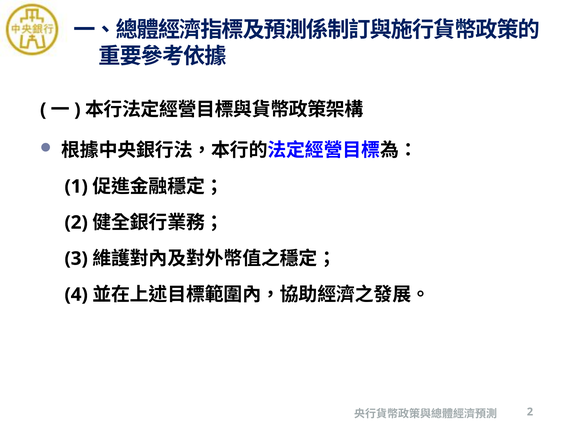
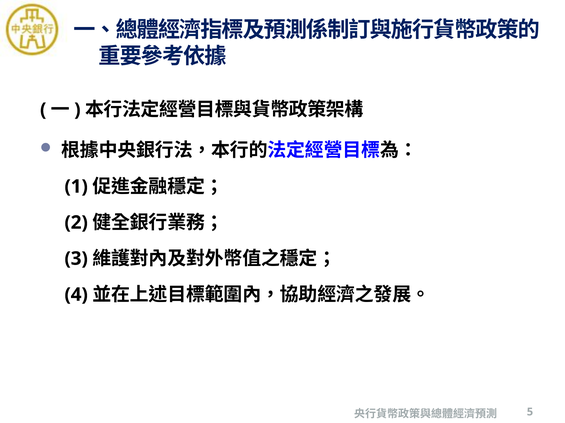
2 at (530, 413): 2 -> 5
